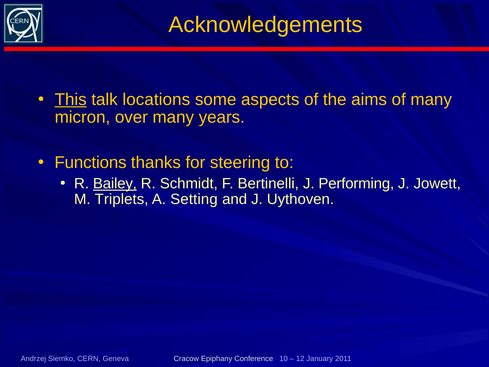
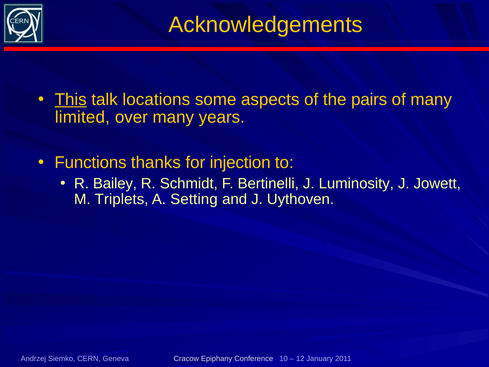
aims: aims -> pairs
micron: micron -> limited
steering: steering -> injection
Bailey underline: present -> none
Performing: Performing -> Luminosity
